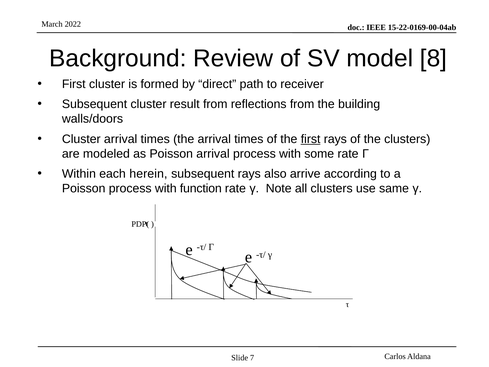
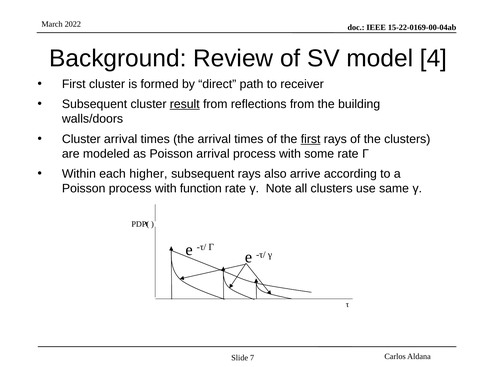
8: 8 -> 4
result underline: none -> present
herein: herein -> higher
